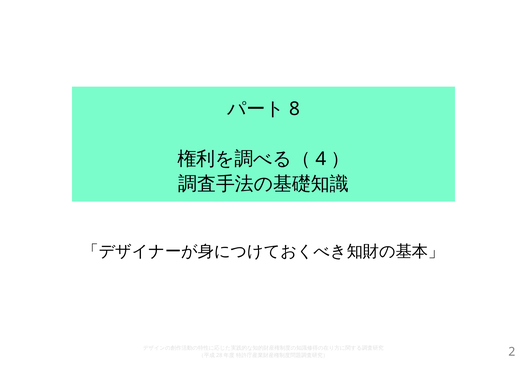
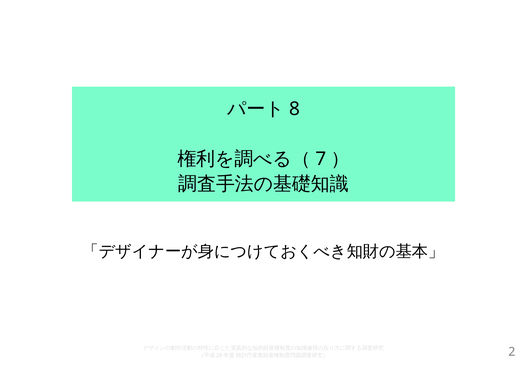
4: 4 -> 7
